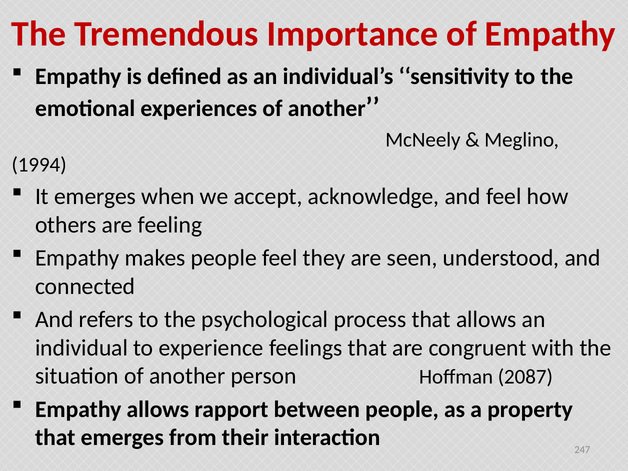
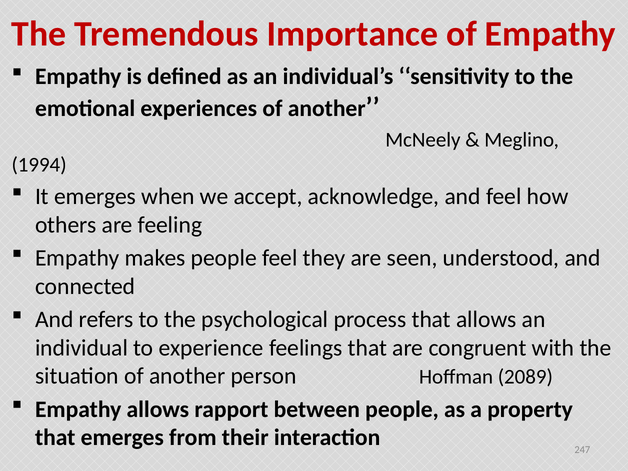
2087: 2087 -> 2089
